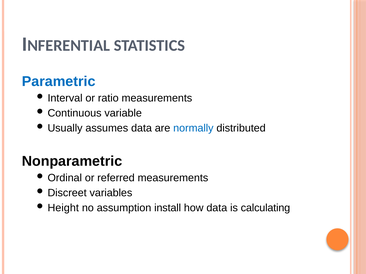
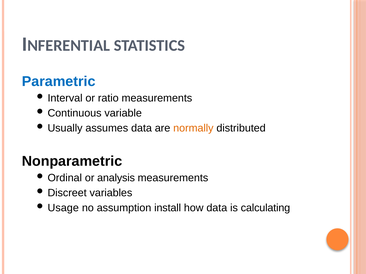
normally colour: blue -> orange
referred: referred -> analysis
Height: Height -> Usage
